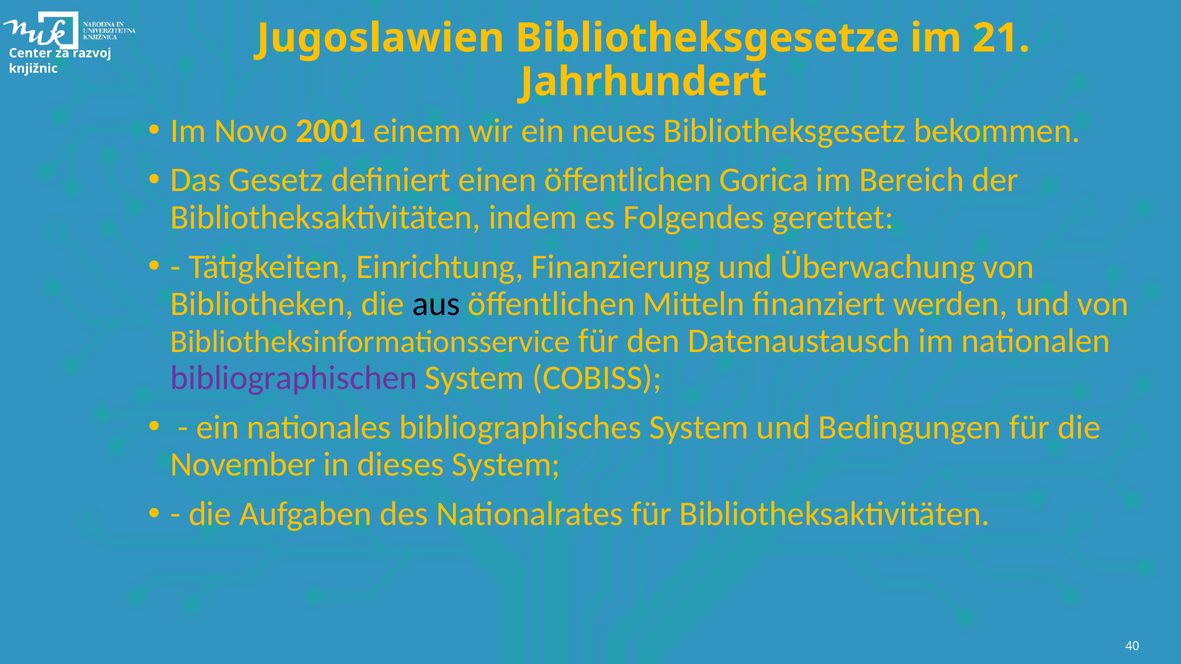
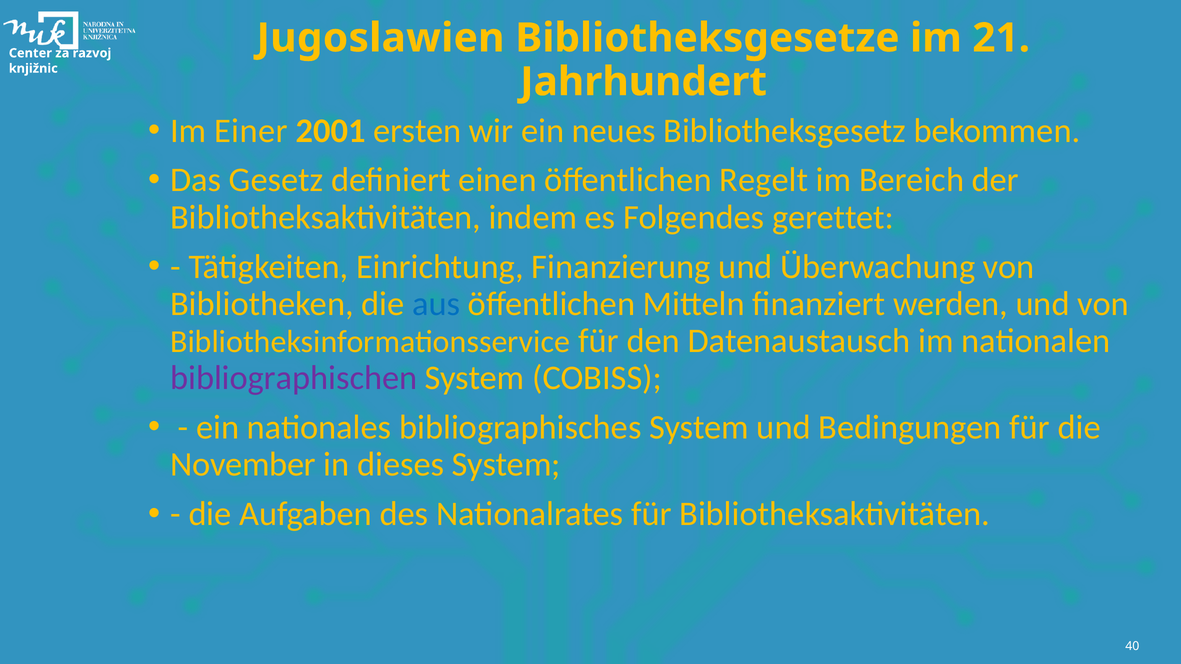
Novo: Novo -> Einer
einem: einem -> ersten
Gorica: Gorica -> Regelt
aus colour: black -> blue
